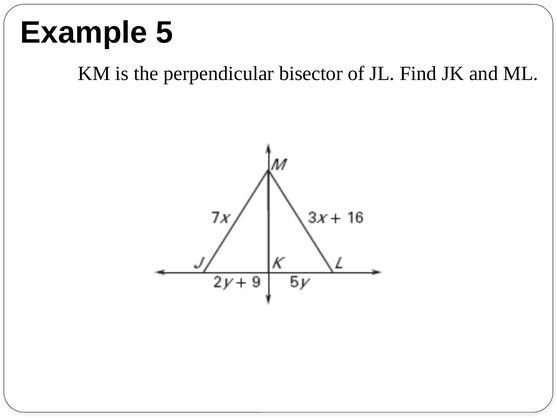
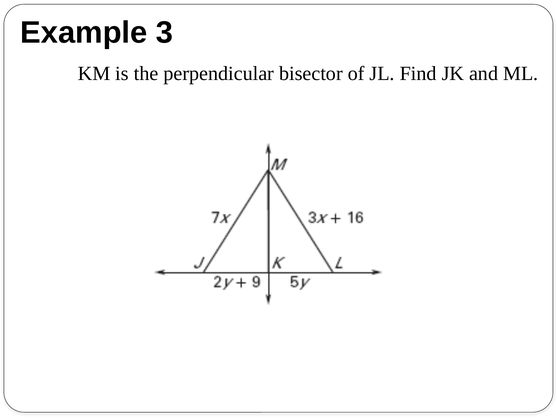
5: 5 -> 3
